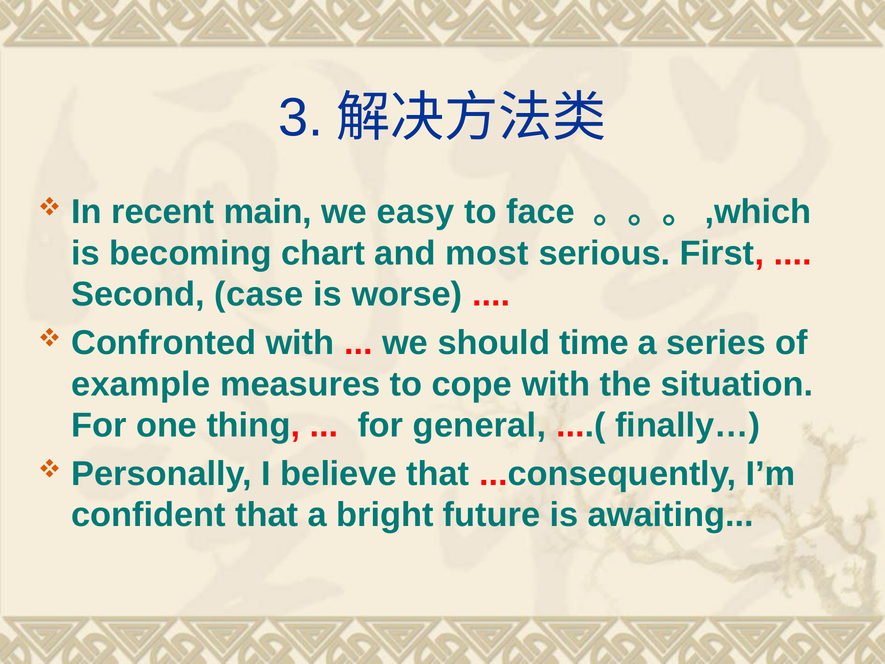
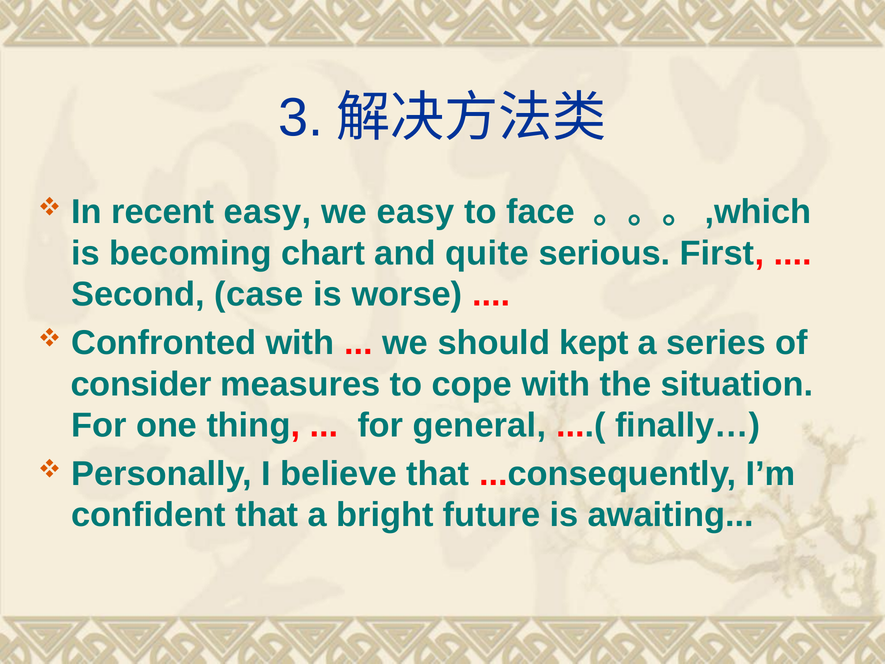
recent main: main -> easy
most: most -> quite
time: time -> kept
example: example -> consider
